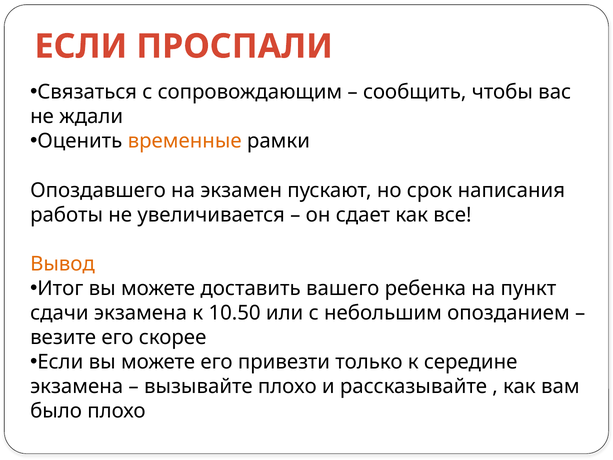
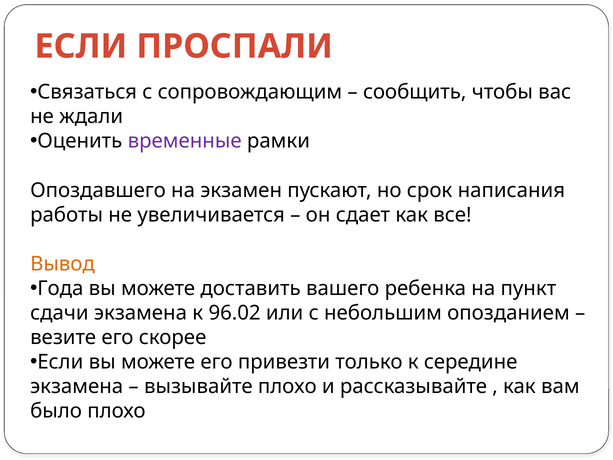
временные colour: orange -> purple
Итог: Итог -> Года
10.50: 10.50 -> 96.02
